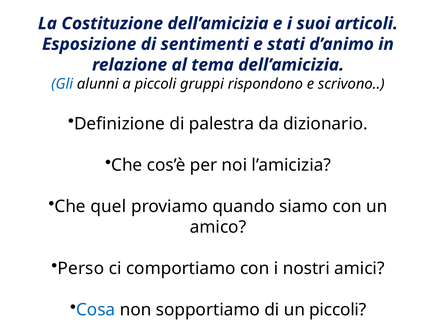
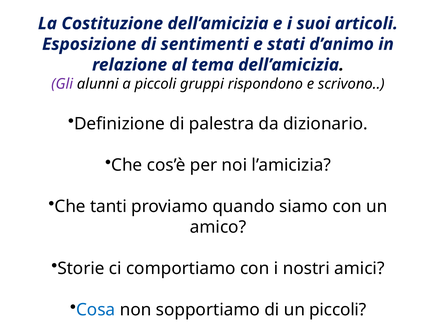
Gli colour: blue -> purple
quel: quel -> tanti
Perso: Perso -> Storie
